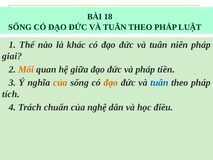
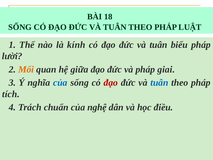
khác: khác -> kính
niên: niên -> biểu
giai: giai -> lười
tiền: tiền -> giai
của at (60, 83) colour: orange -> blue
đạo at (111, 83) colour: orange -> red
